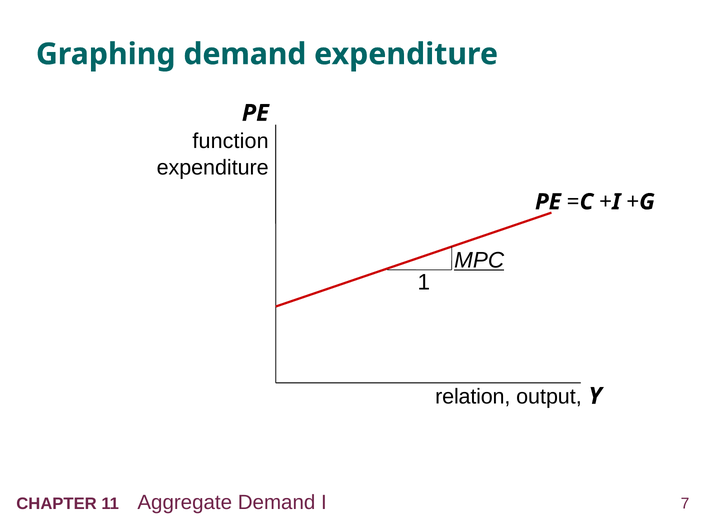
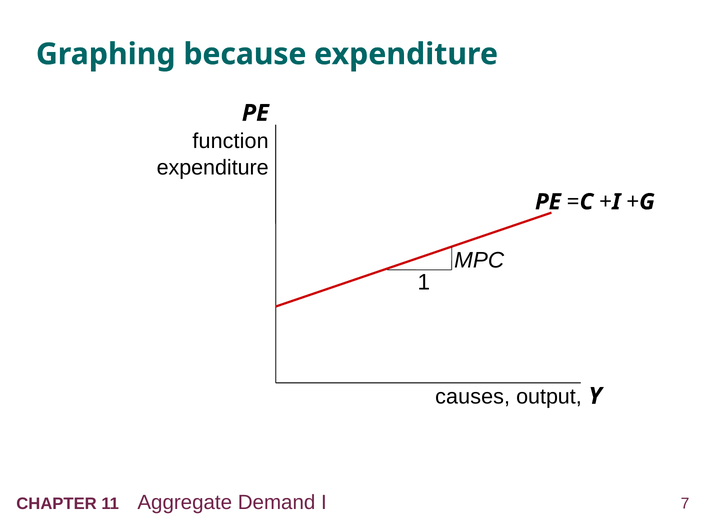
Graphing demand: demand -> because
MPC underline: present -> none
relation: relation -> causes
